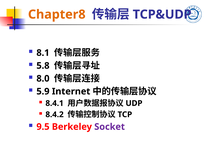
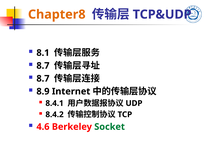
5.8 at (43, 65): 5.8 -> 8.7
8.0 at (43, 78): 8.0 -> 8.7
5.9: 5.9 -> 8.9
9.5: 9.5 -> 4.6
Socket colour: purple -> green
